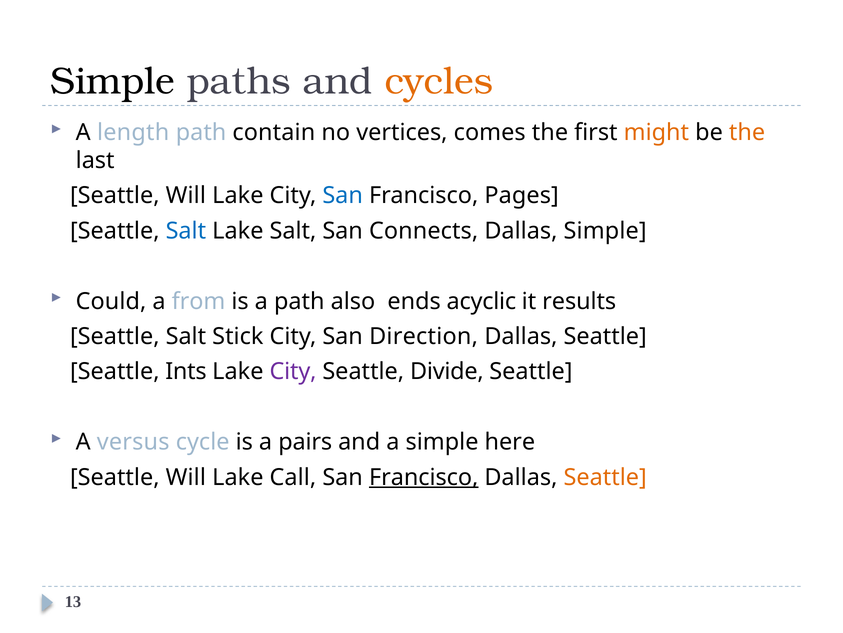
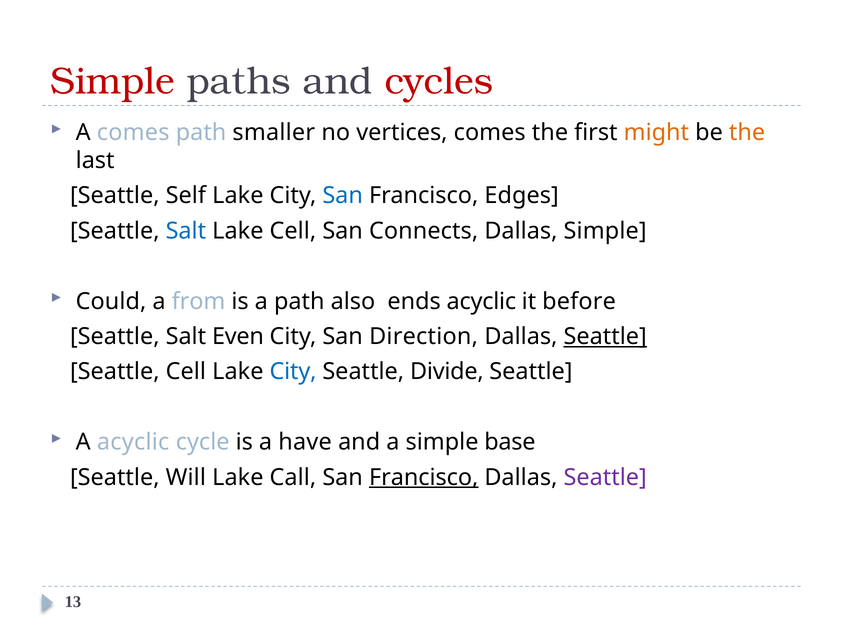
Simple at (113, 81) colour: black -> red
cycles colour: orange -> red
A length: length -> comes
contain: contain -> smaller
Will at (186, 196): Will -> Self
Pages: Pages -> Edges
Lake Salt: Salt -> Cell
results: results -> before
Stick: Stick -> Even
Seattle at (605, 336) underline: none -> present
Seattle Ints: Ints -> Cell
City at (293, 371) colour: purple -> blue
A versus: versus -> acyclic
pairs: pairs -> have
here: here -> base
Seattle at (605, 477) colour: orange -> purple
